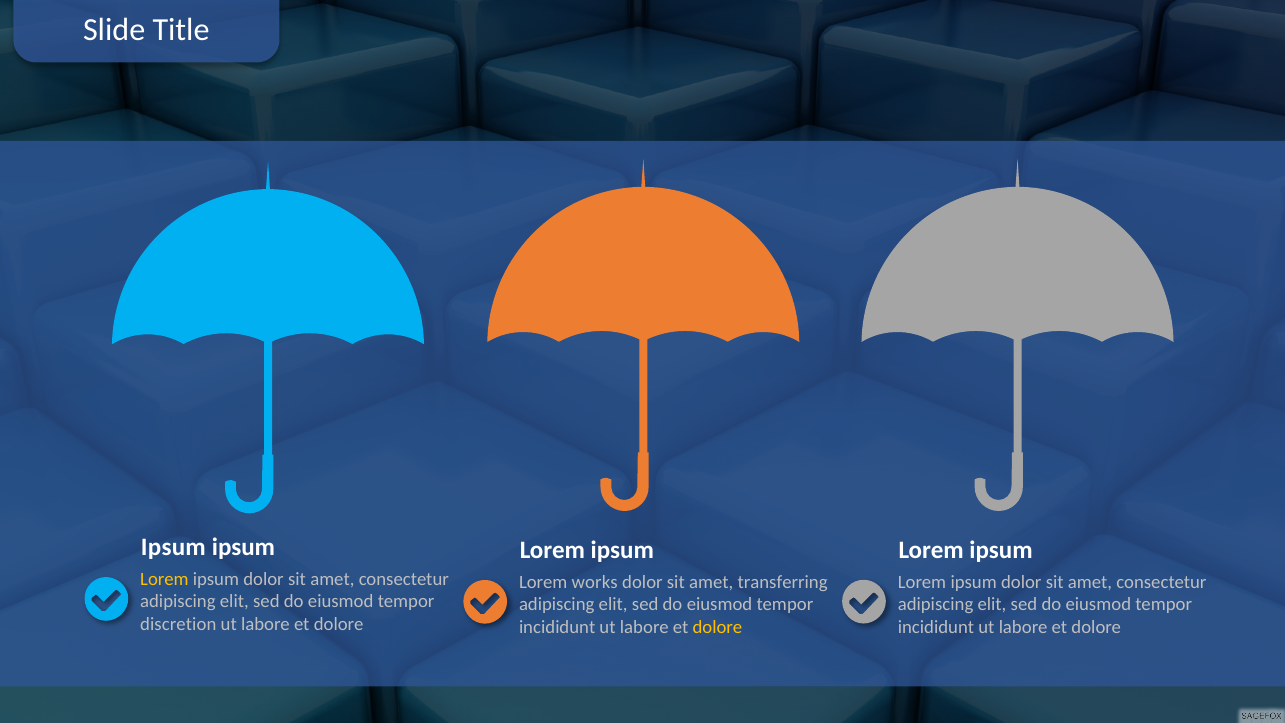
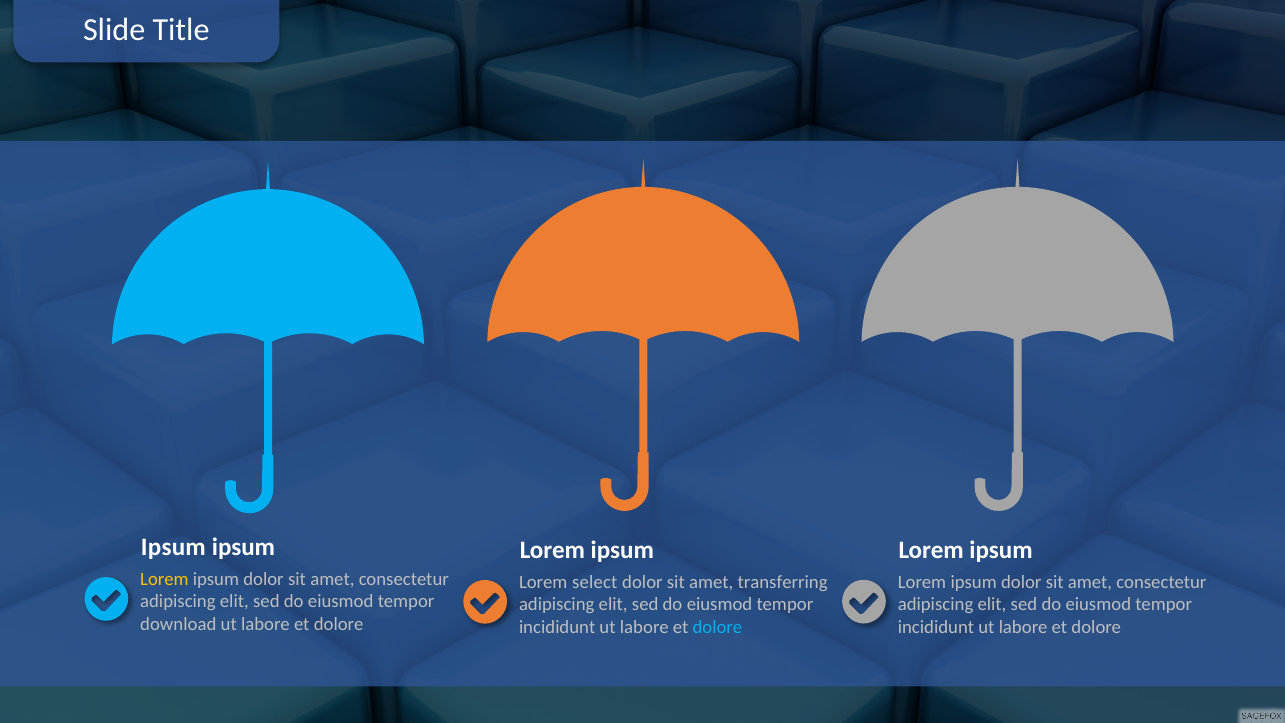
works: works -> select
discretion: discretion -> download
dolore at (717, 627) colour: yellow -> light blue
